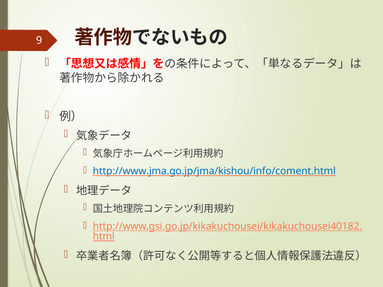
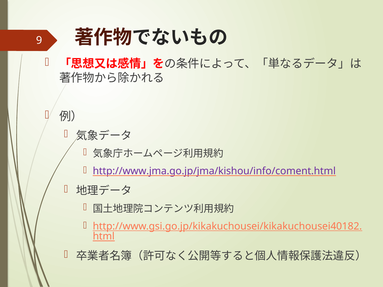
http://www.jma.go.jp/jma/kishou/info/coment.html colour: blue -> purple
